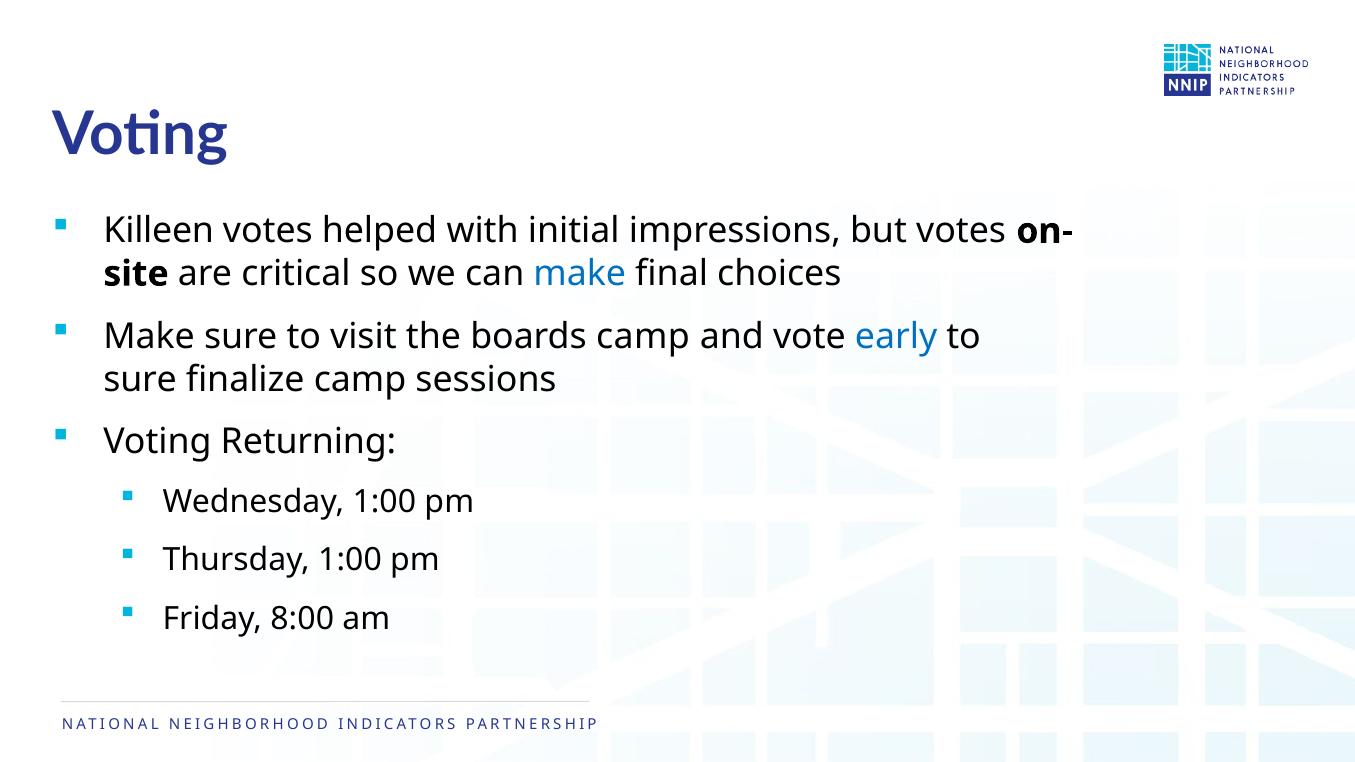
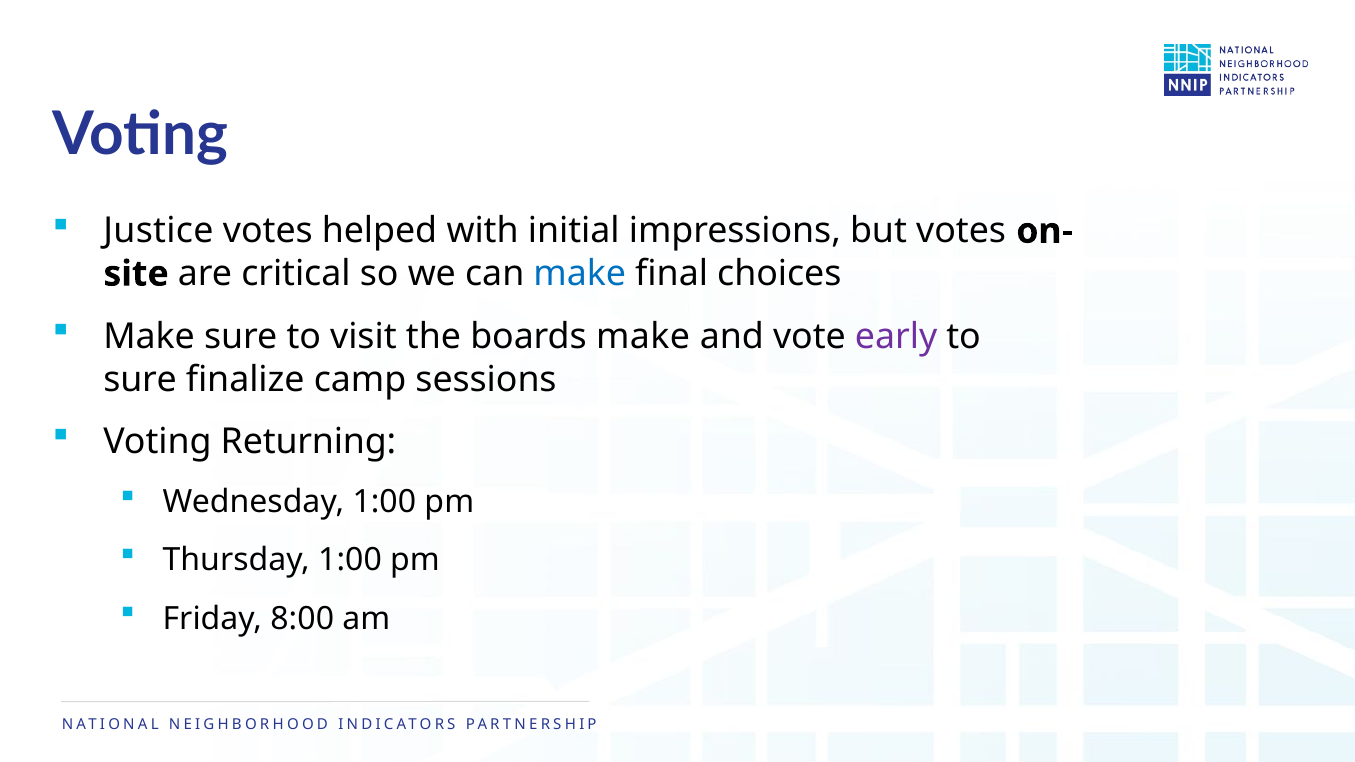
Killeen: Killeen -> Justice
boards camp: camp -> make
early colour: blue -> purple
